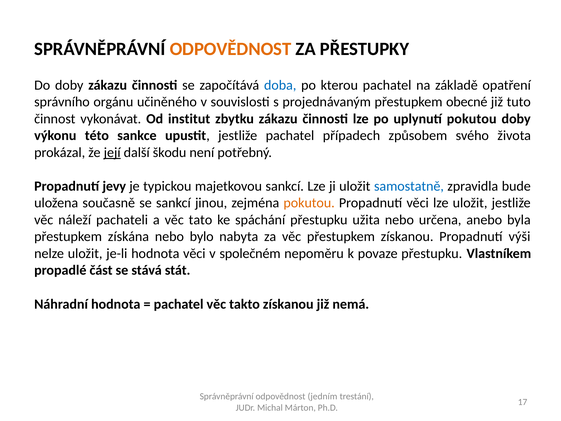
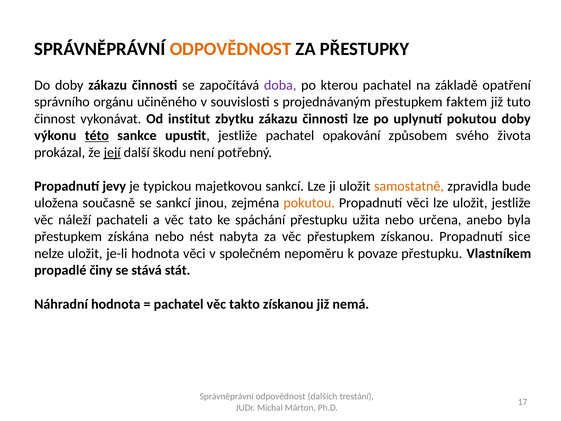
doba colour: blue -> purple
obecné: obecné -> faktem
této underline: none -> present
případech: případech -> opakování
samostatně colour: blue -> orange
bylo: bylo -> nést
výši: výši -> sice
část: část -> činy
jedním: jedním -> dalších
